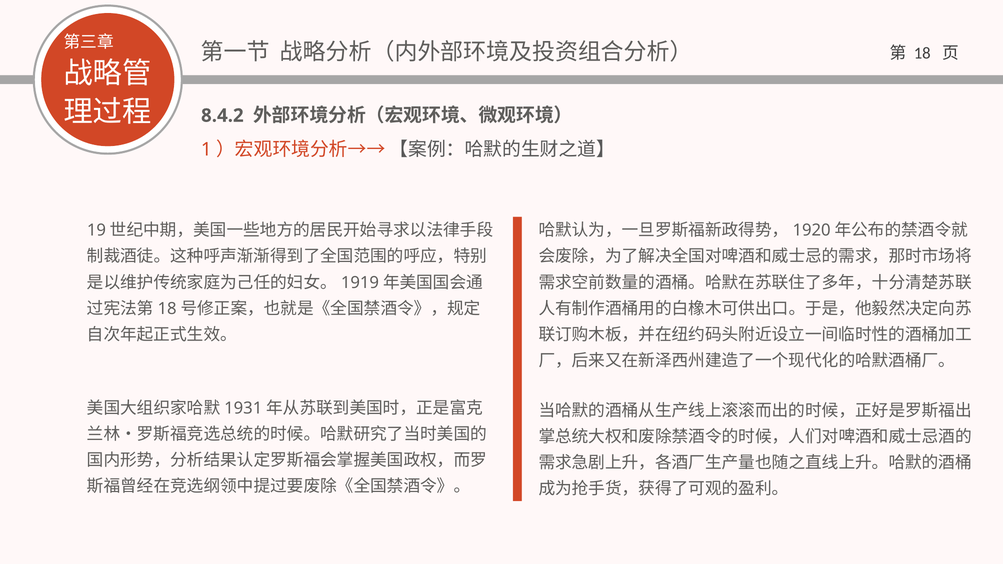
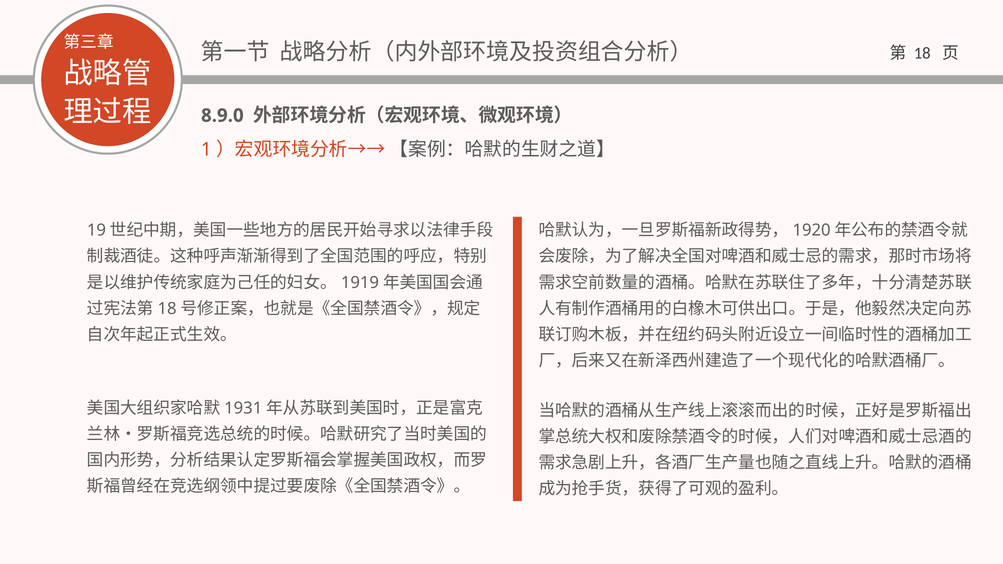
8.4.2: 8.4.2 -> 8.9.0
